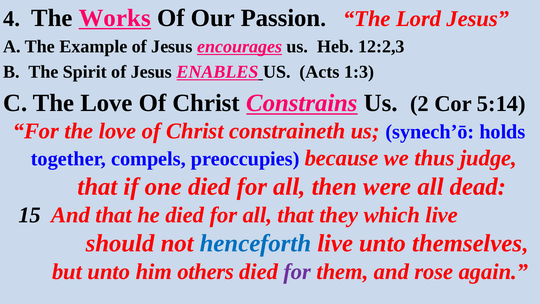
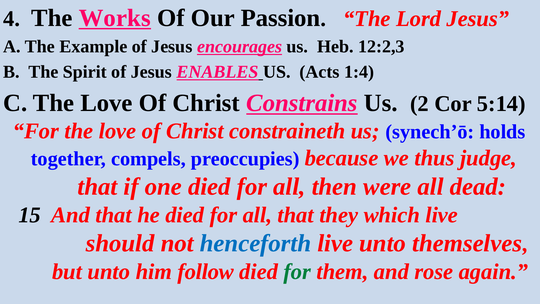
1:3: 1:3 -> 1:4
others: others -> follow
for at (297, 271) colour: purple -> green
